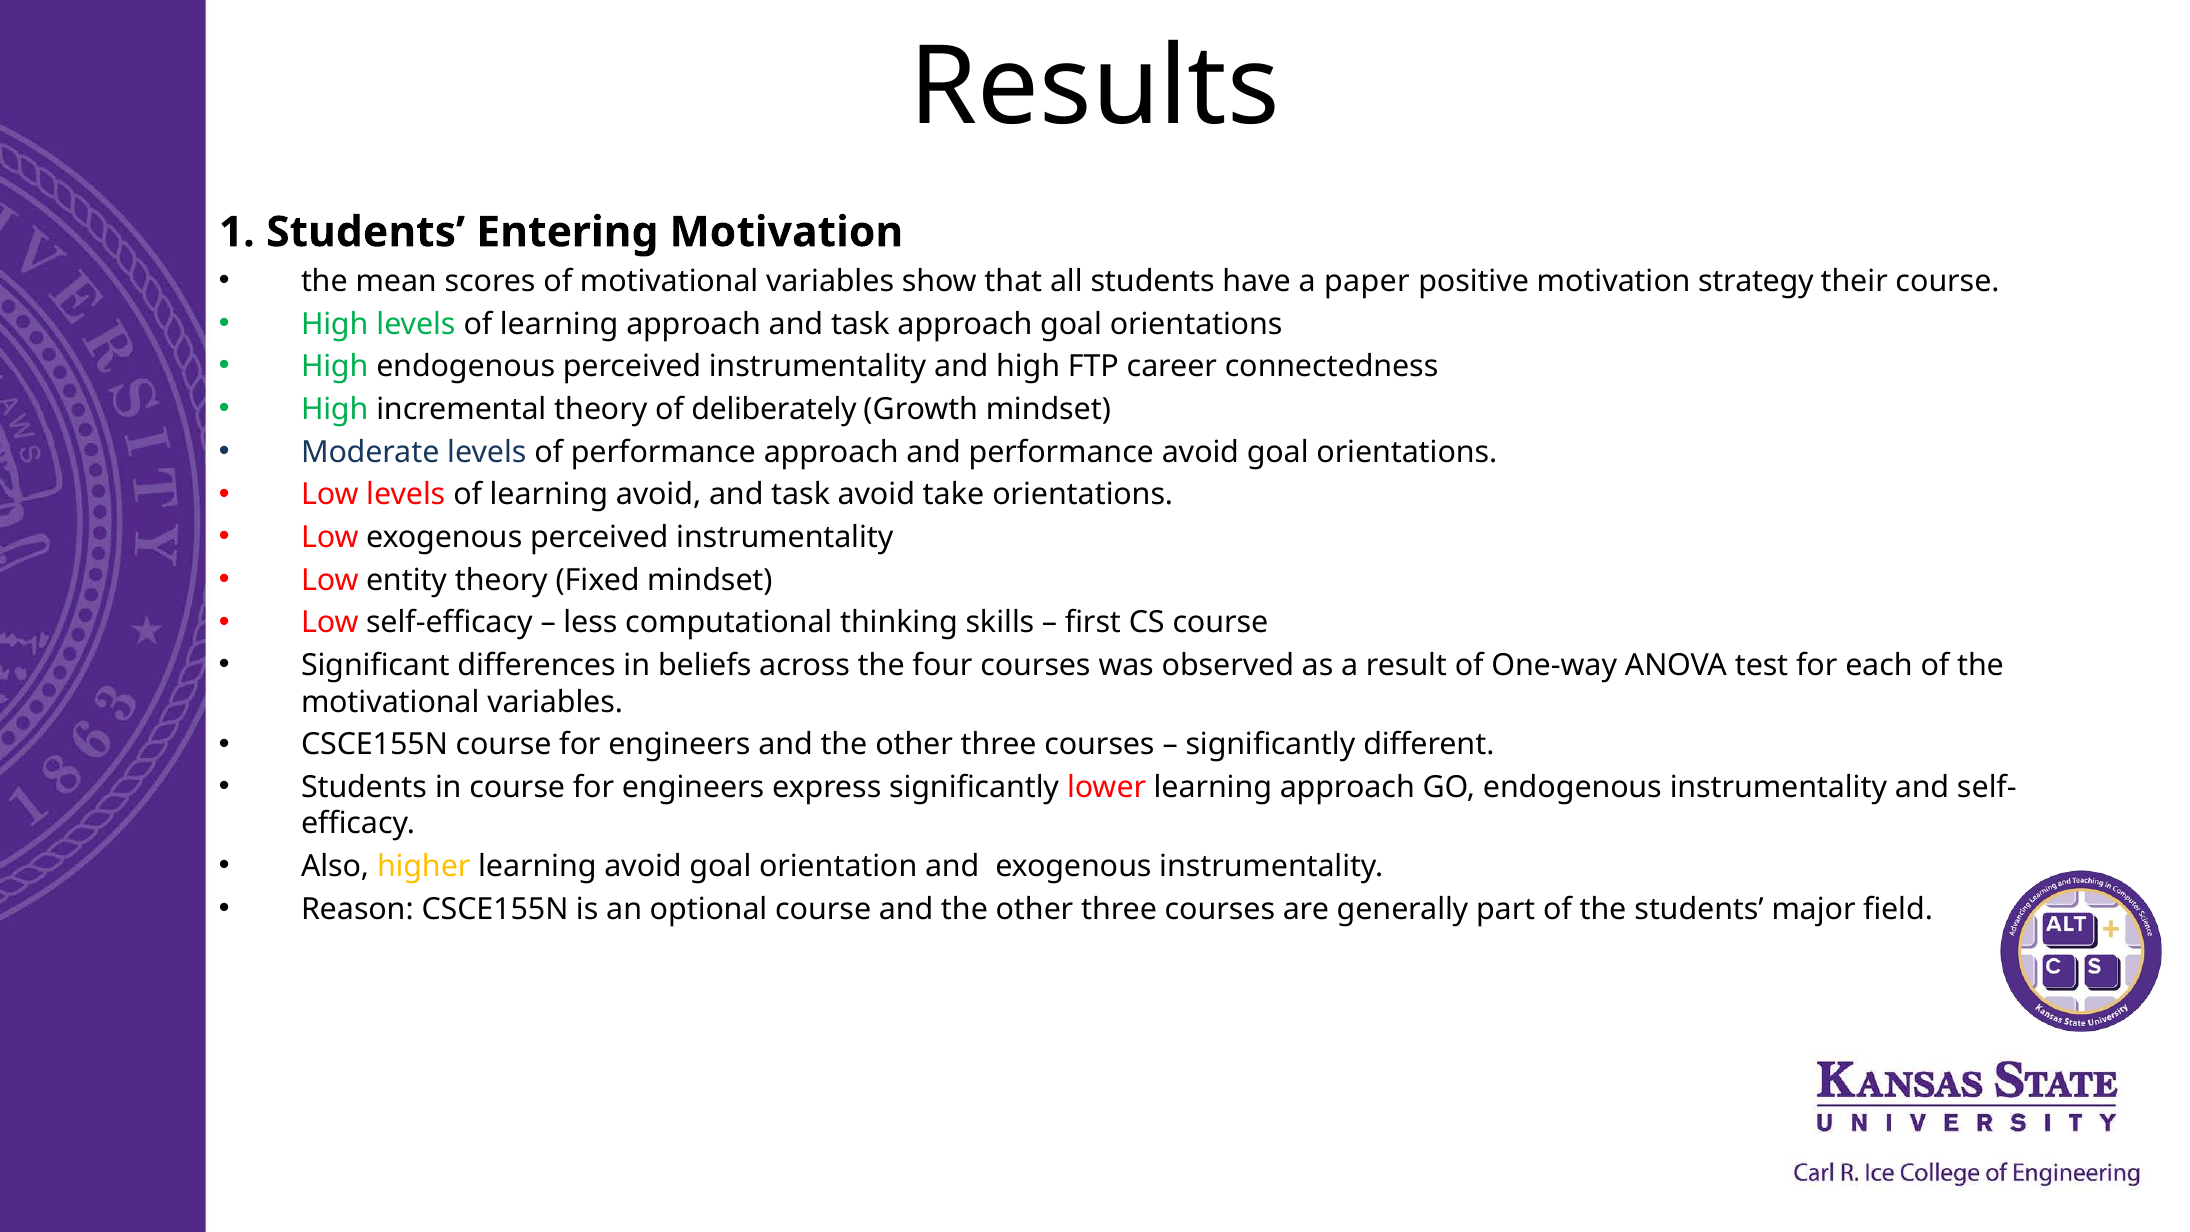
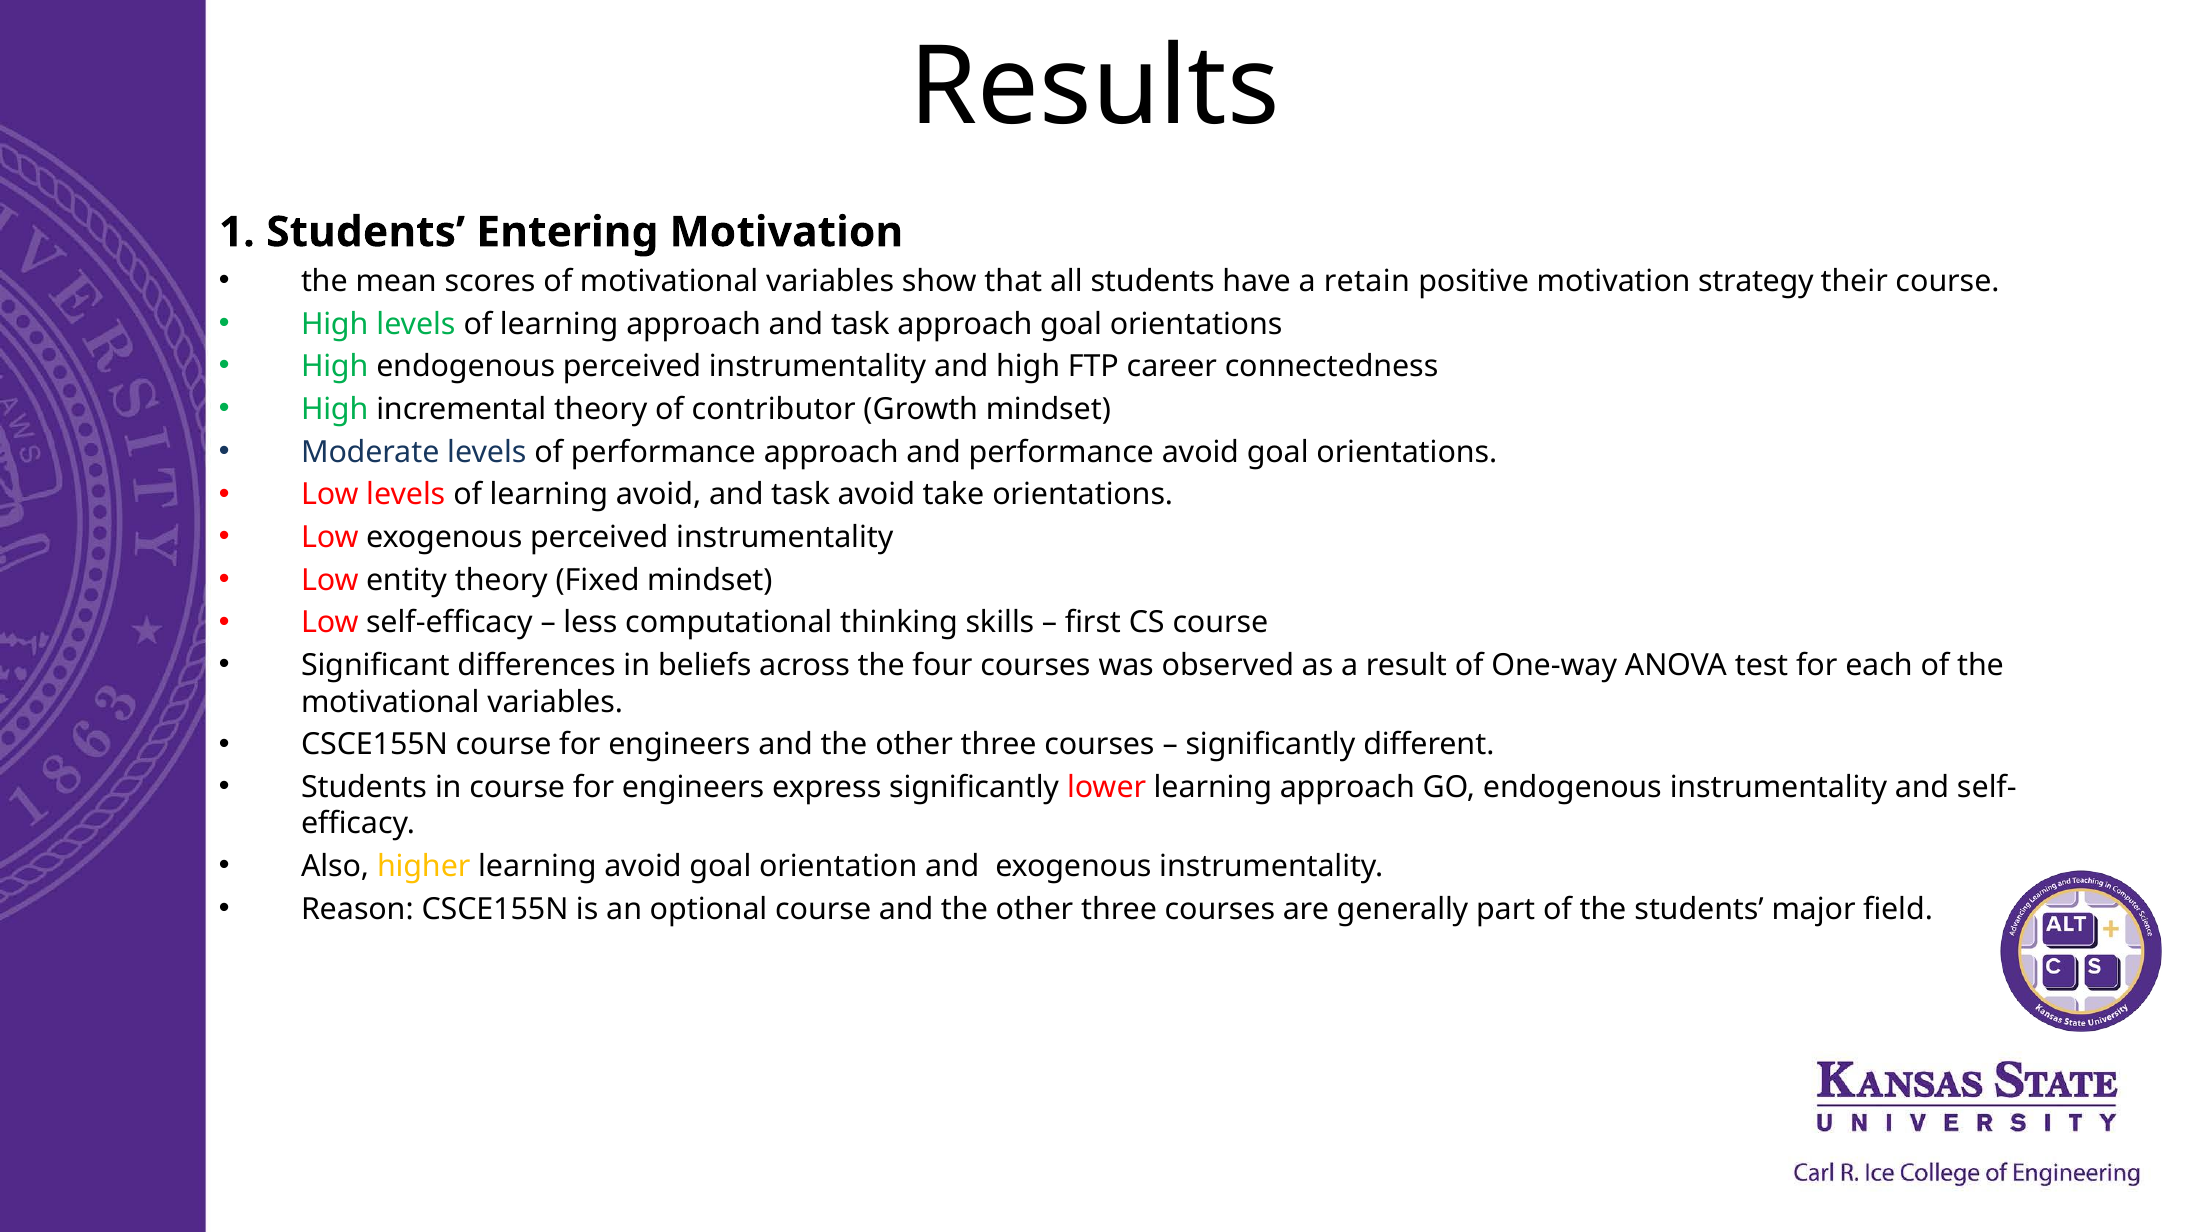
paper: paper -> retain
deliberately: deliberately -> contributor
